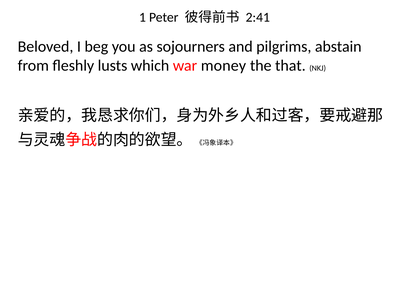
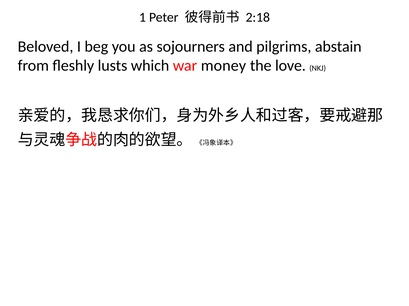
2:41: 2:41 -> 2:18
that: that -> love
